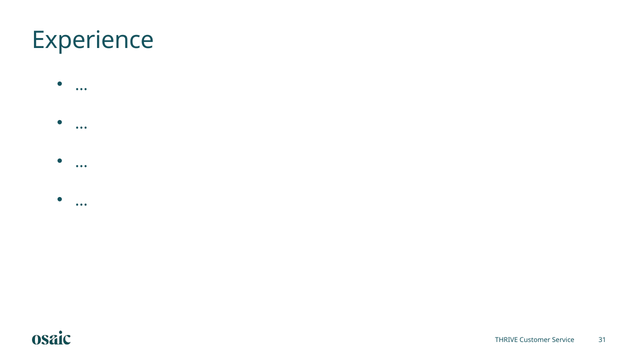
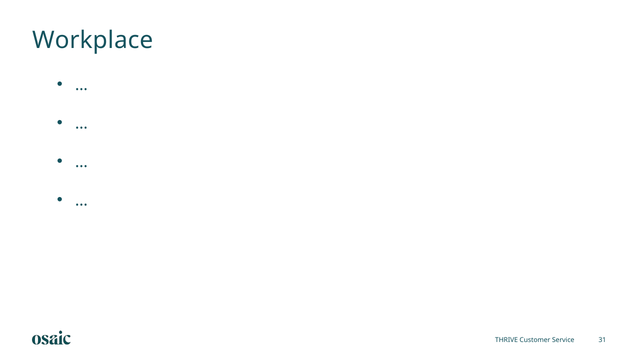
Experience: Experience -> Workplace
